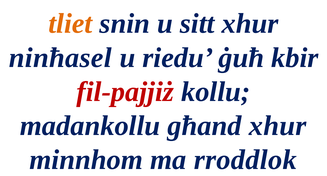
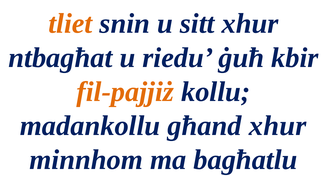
ninħasel: ninħasel -> ntbagħat
fil-pajjiż colour: red -> orange
rroddlok: rroddlok -> bagħatlu
